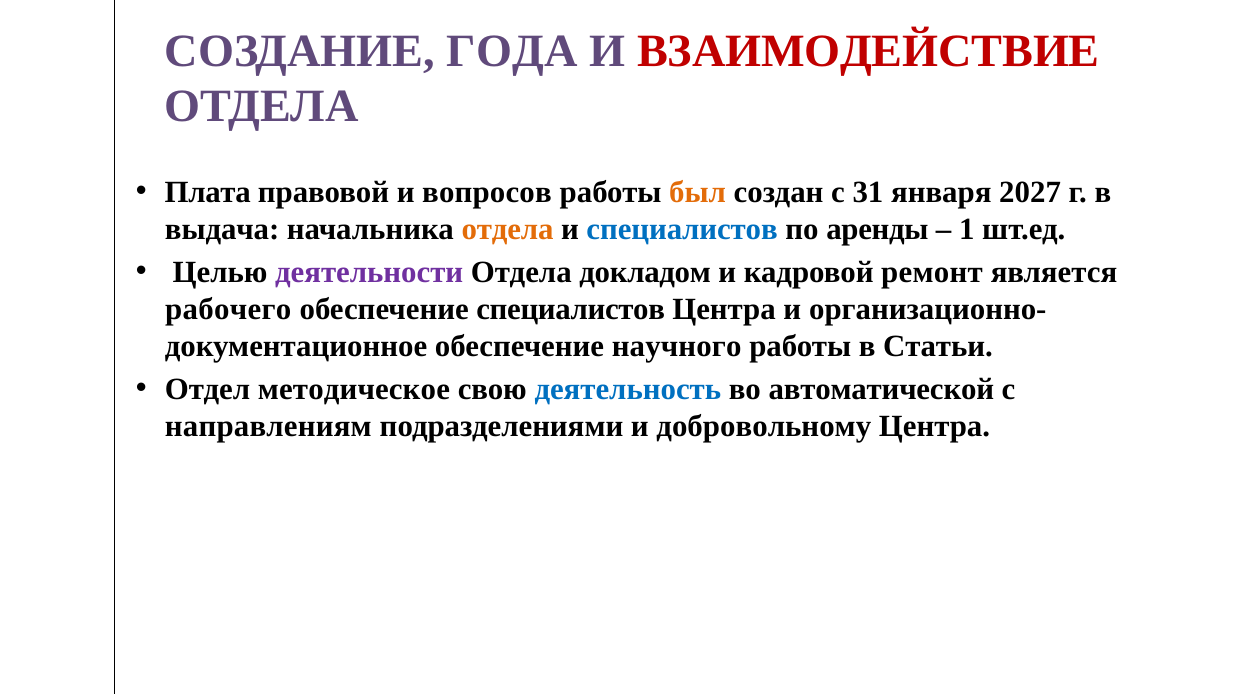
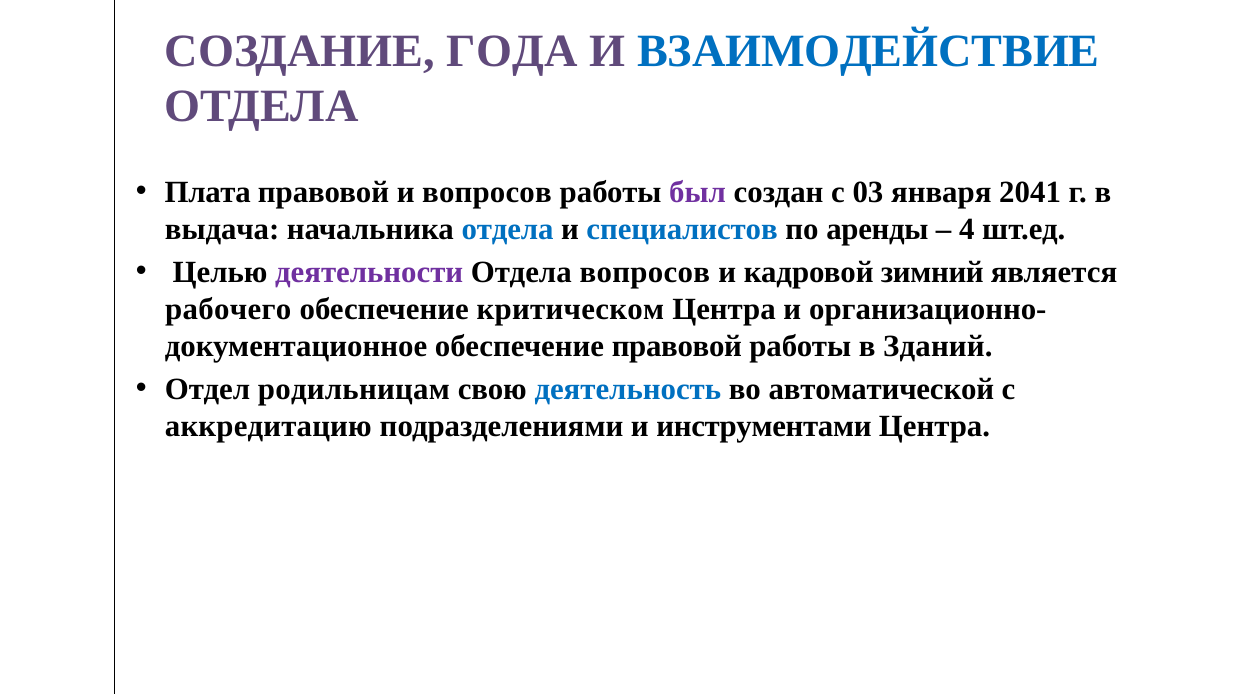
ВЗАИМОДЕЙСТВИЕ colour: red -> blue
был colour: orange -> purple
31: 31 -> 03
2027: 2027 -> 2041
отдела at (508, 229) colour: orange -> blue
1: 1 -> 4
Отдела докладом: докладом -> вопросов
ремонт: ремонт -> зимний
обеспечение специалистов: специалистов -> критическом
обеспечение научного: научного -> правовой
Статьи: Статьи -> Зданий
методическое: методическое -> родильницам
направлениям: направлениям -> аккредитацию
добровольному: добровольному -> инструментами
